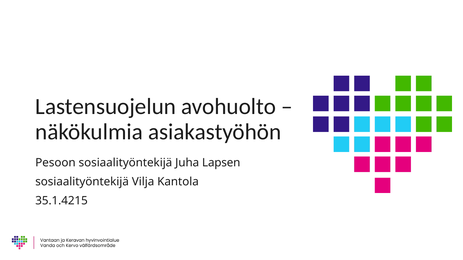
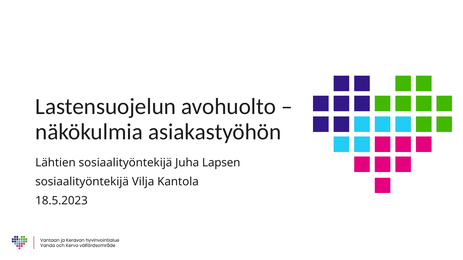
Pesoon: Pesoon -> Lähtien
35.1.4215: 35.1.4215 -> 18.5.2023
